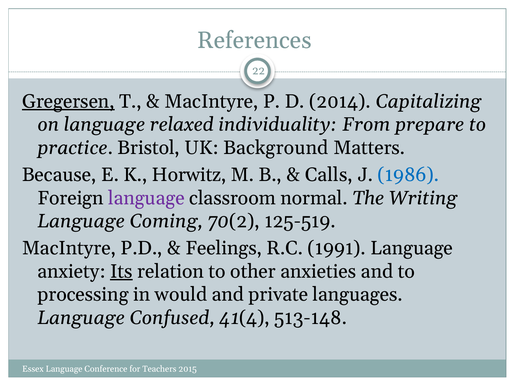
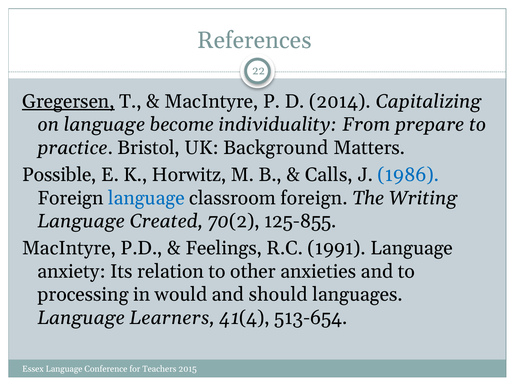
relaxed: relaxed -> become
Because: Because -> Possible
language at (146, 198) colour: purple -> blue
classroom normal: normal -> foreign
Coming: Coming -> Created
125-519: 125-519 -> 125-855
Its underline: present -> none
private: private -> should
Confused: Confused -> Learners
513-148: 513-148 -> 513-654
